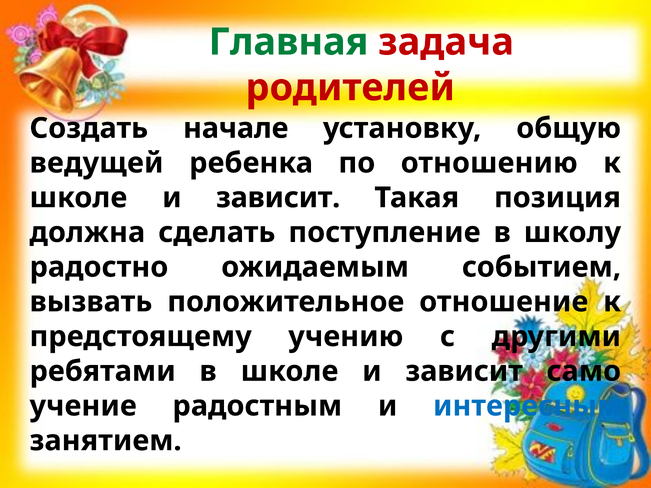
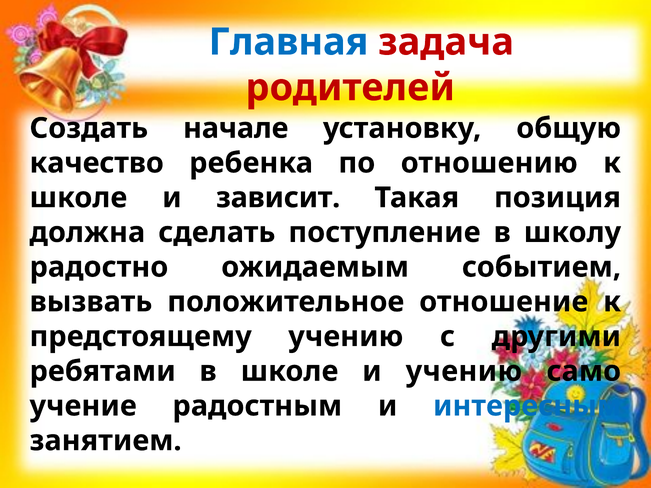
Главная colour: green -> blue
ведущей: ведущей -> качество
в школе и зависит: зависит -> учению
